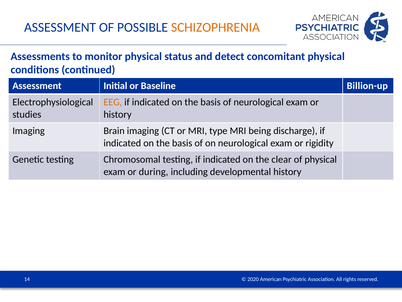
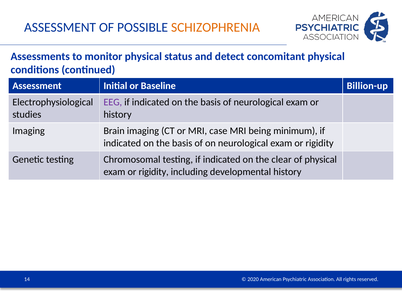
EEG colour: orange -> purple
type: type -> case
discharge: discharge -> minimum
during at (154, 172): during -> rigidity
